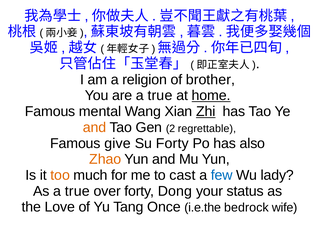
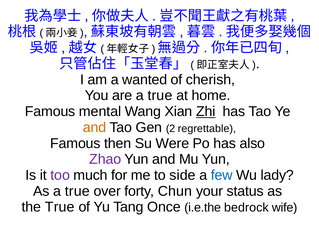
religion: religion -> wanted
brother: brother -> cherish
home underline: present -> none
give: give -> then
Su Forty: Forty -> Were
Zhao colour: orange -> purple
too colour: orange -> purple
cast: cast -> side
Dong: Dong -> Chun
the Love: Love -> True
